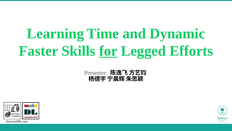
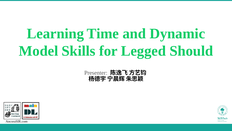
Faster: Faster -> Model
for underline: present -> none
Efforts: Efforts -> Should
